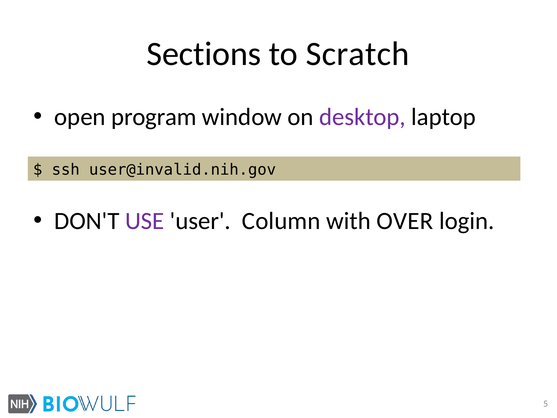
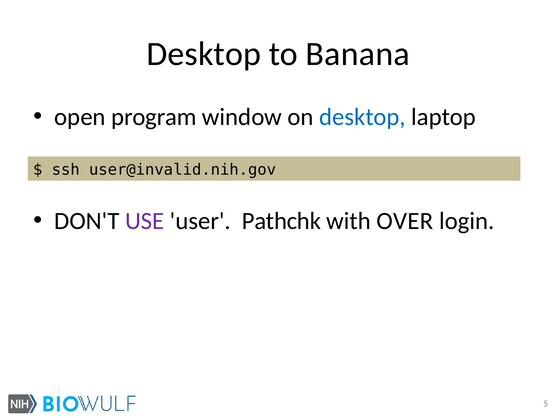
Sections at (204, 54): Sections -> Desktop
Scratch: Scratch -> Banana
desktop at (362, 117) colour: purple -> blue
Column: Column -> Pathchk
